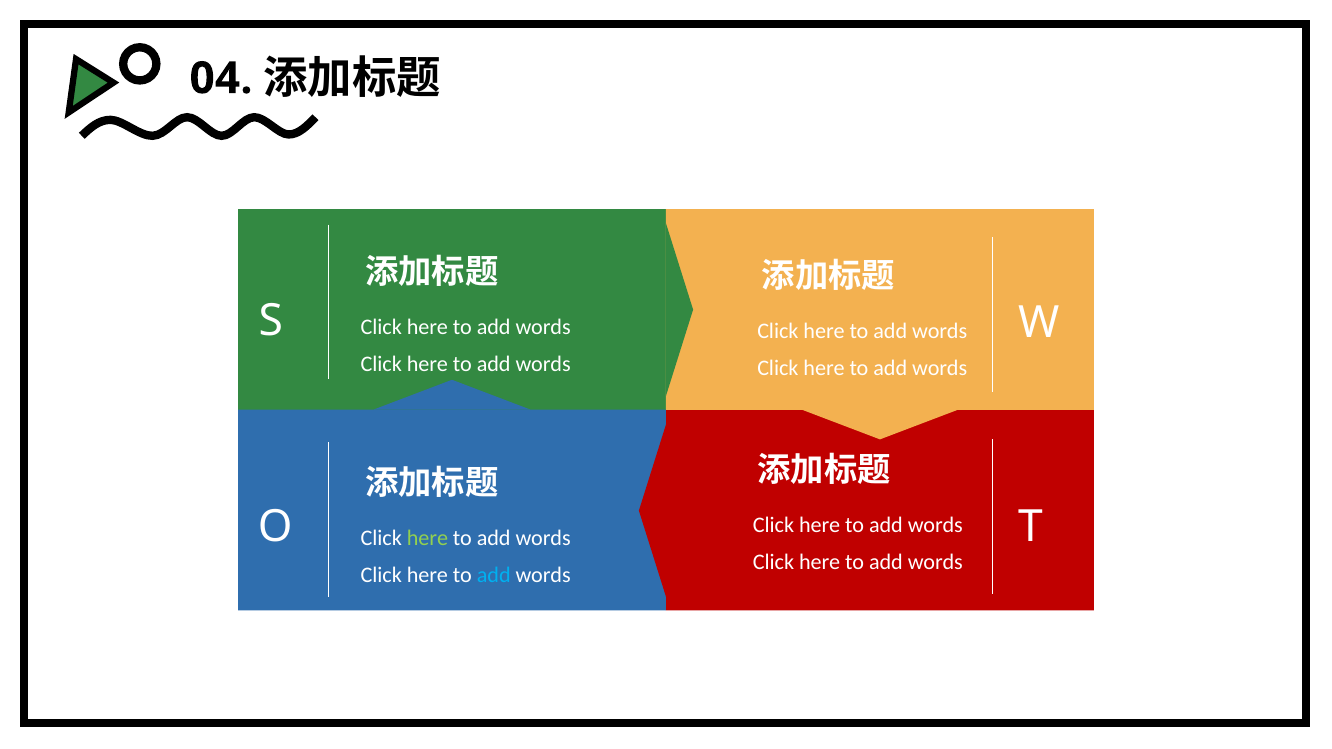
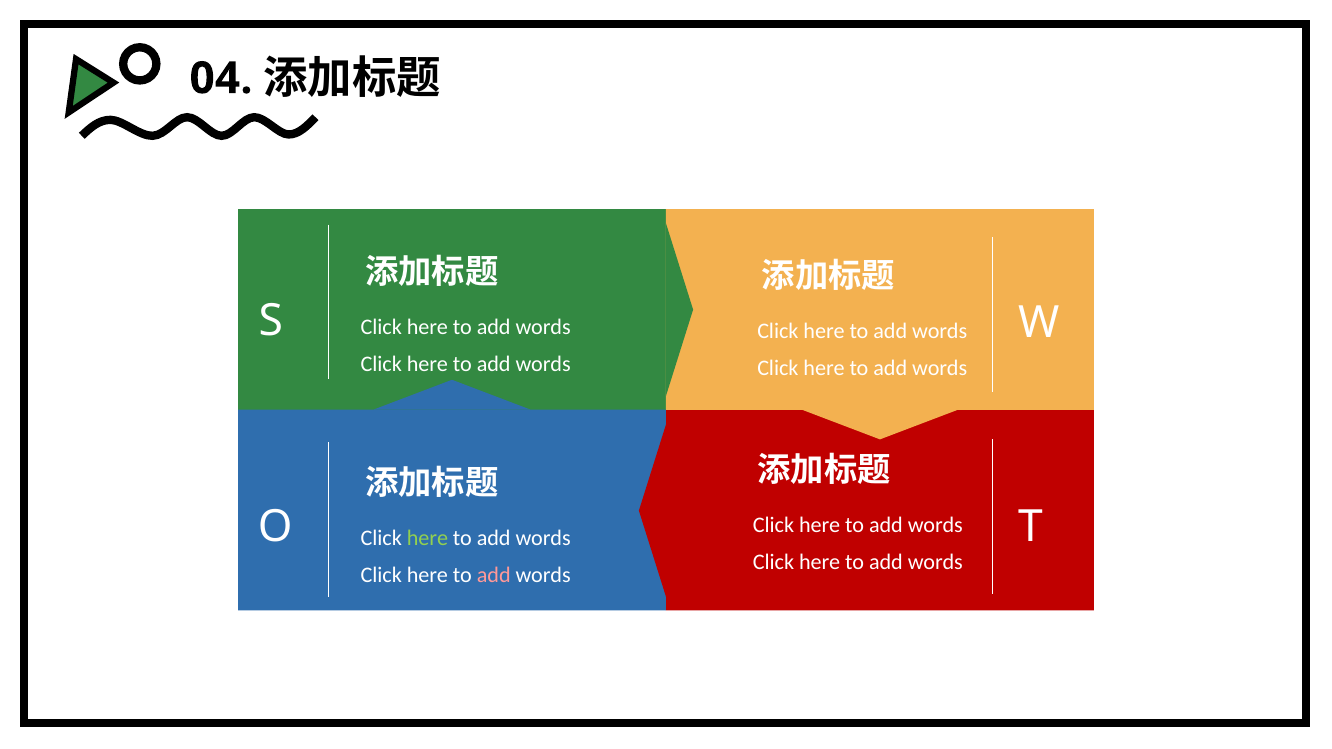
add at (494, 575) colour: light blue -> pink
